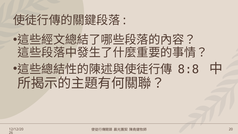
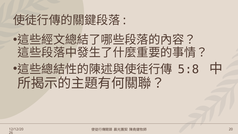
8:8: 8:8 -> 5:8
